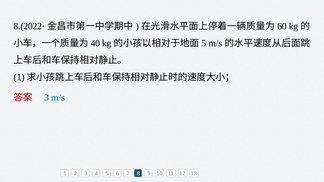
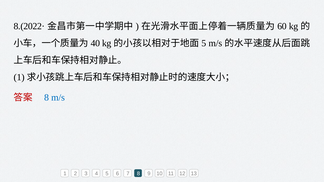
3 at (47, 98): 3 -> 8
